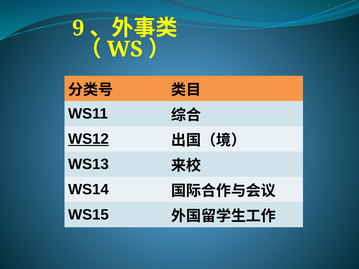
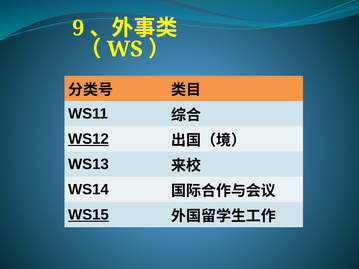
WS15 underline: none -> present
